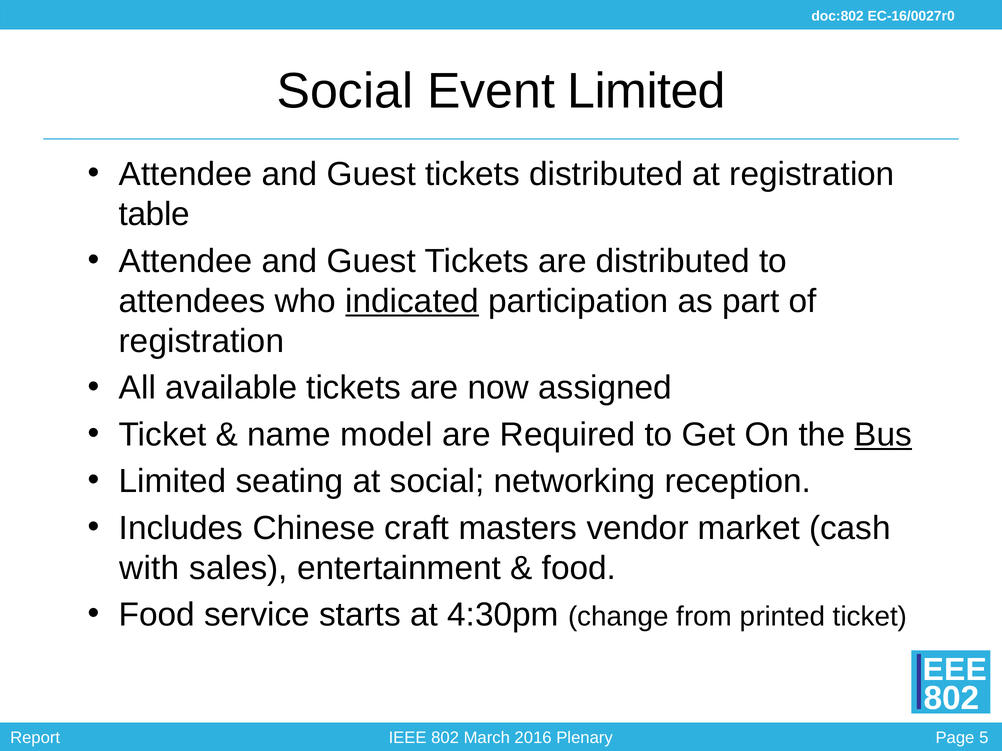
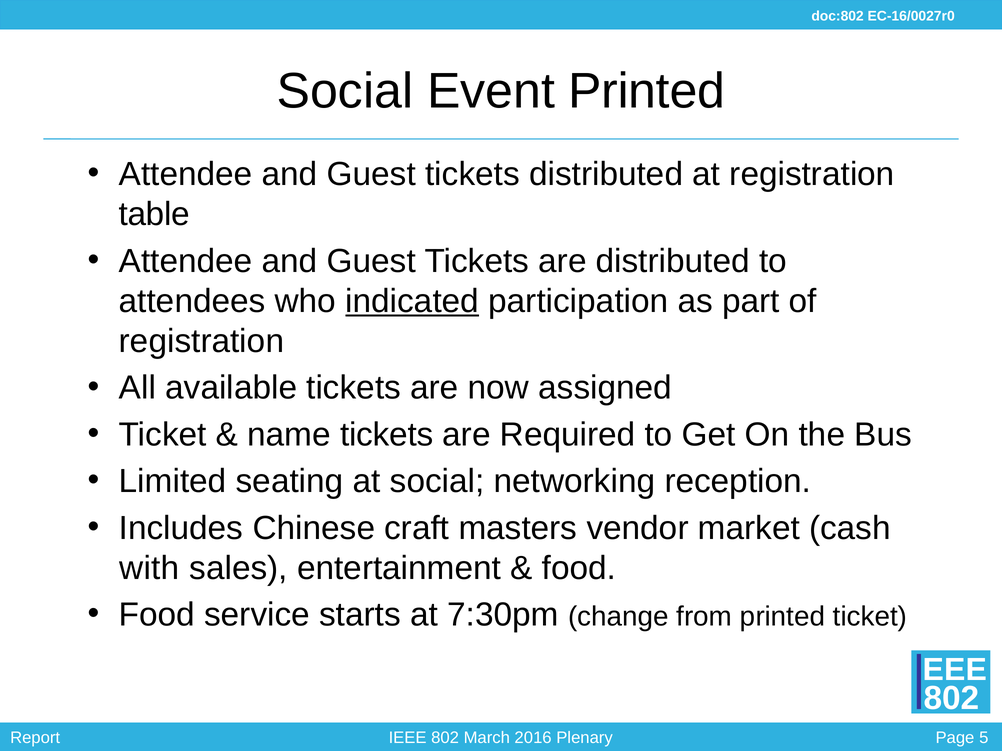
Event Limited: Limited -> Printed
name model: model -> tickets
Bus underline: present -> none
4:30pm: 4:30pm -> 7:30pm
